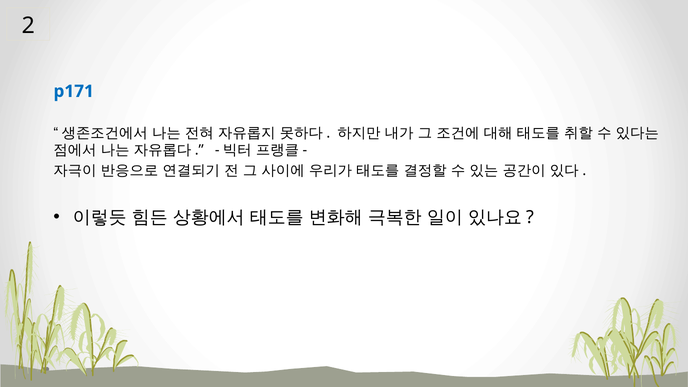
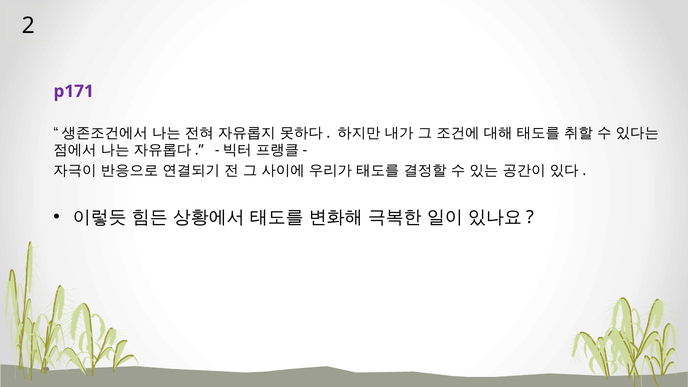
p171 colour: blue -> purple
